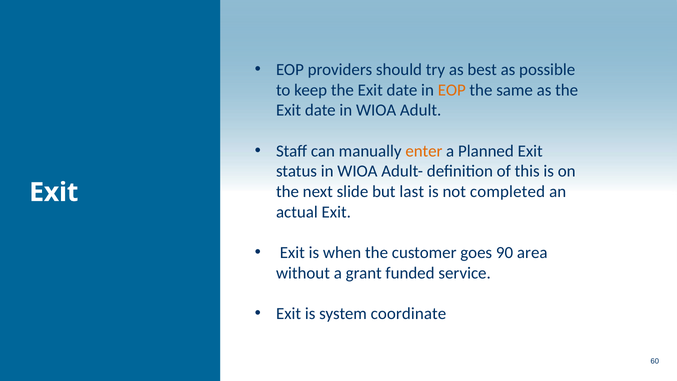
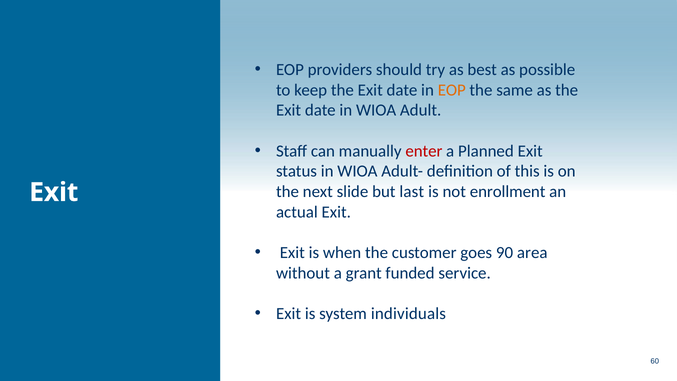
enter colour: orange -> red
completed: completed -> enrollment
coordinate: coordinate -> individuals
